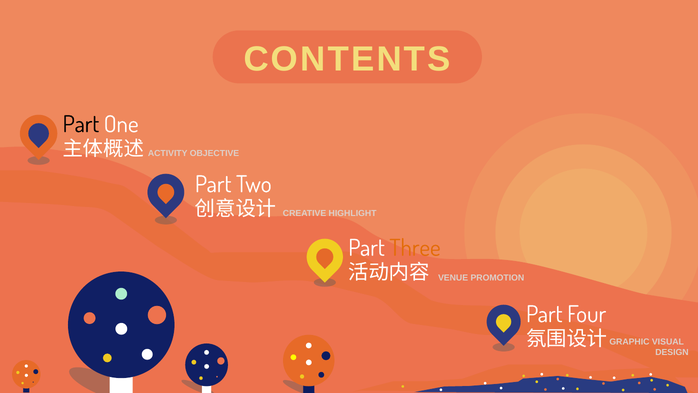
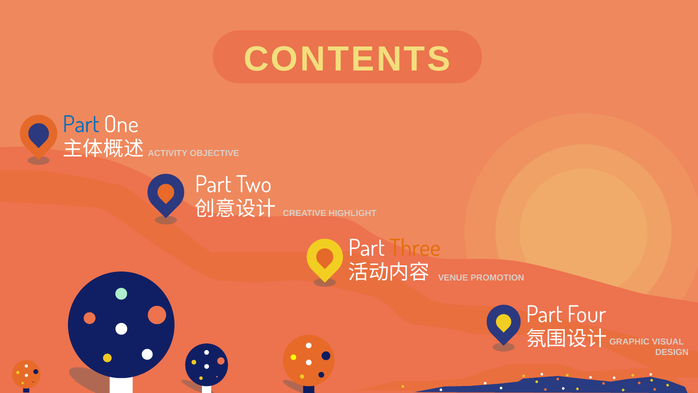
Part at (81, 124) colour: black -> blue
